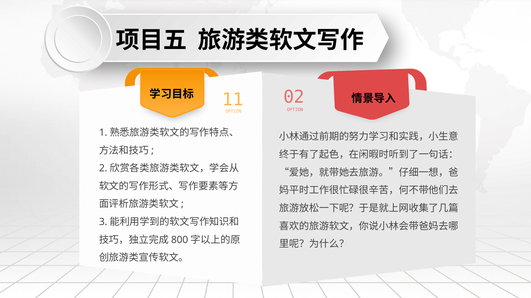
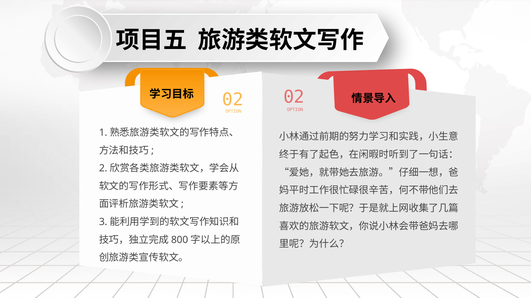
11 at (233, 100): 11 -> 02
